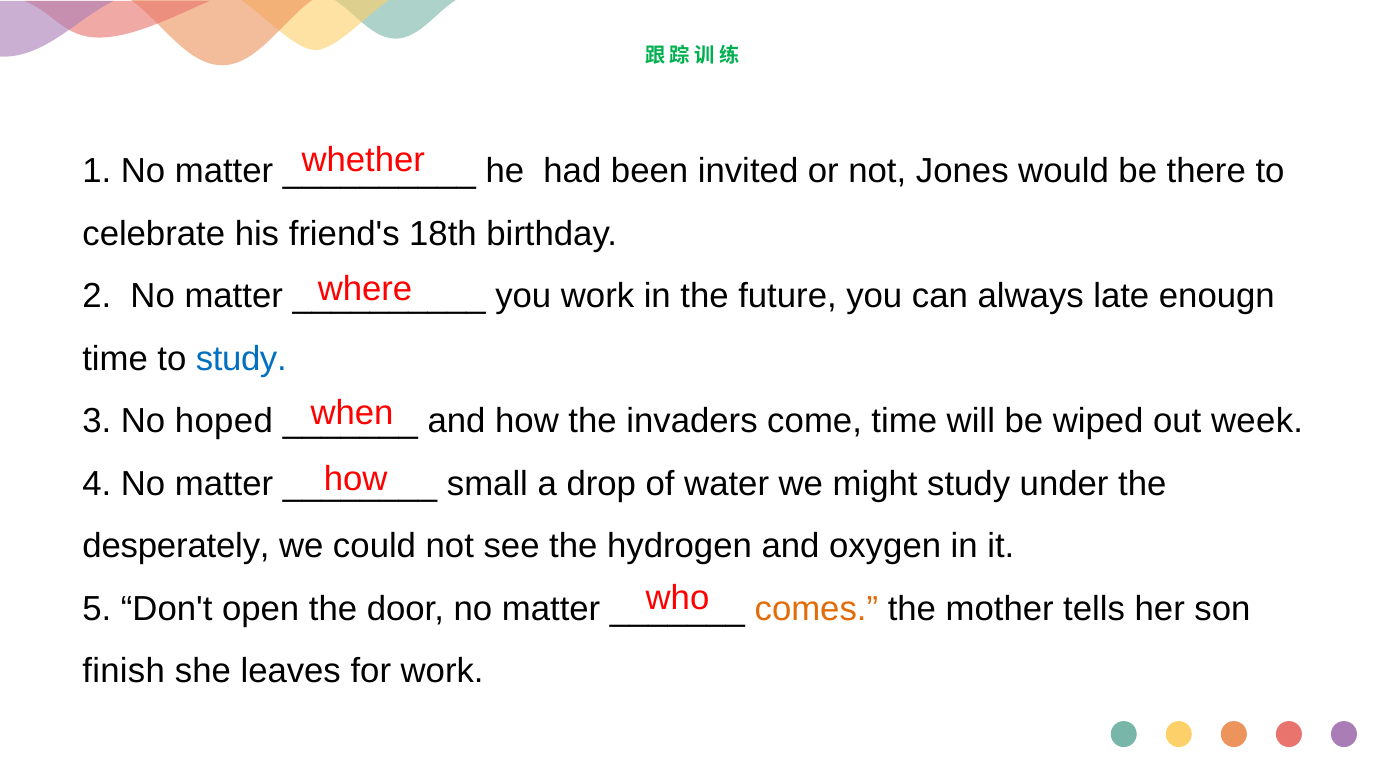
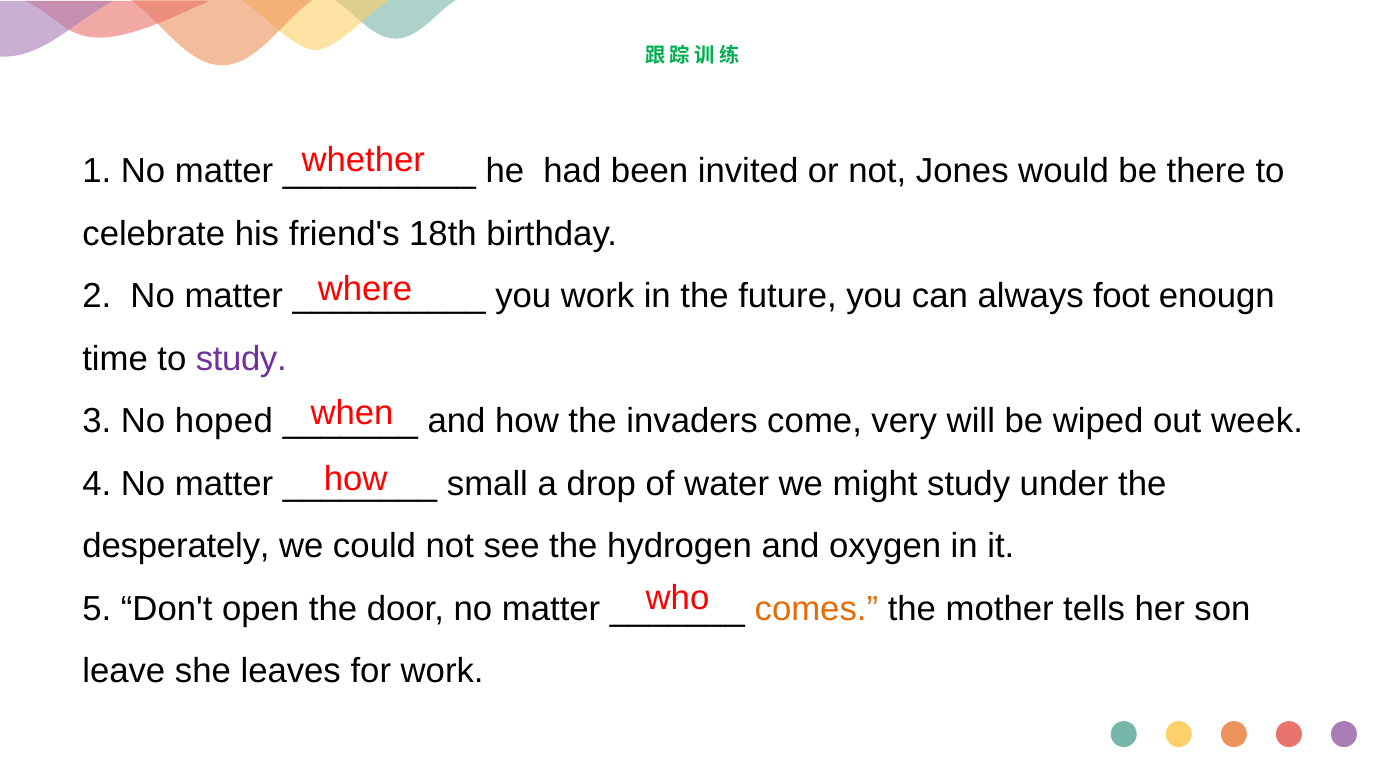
late: late -> foot
study at (241, 359) colour: blue -> purple
come time: time -> very
finish: finish -> leave
